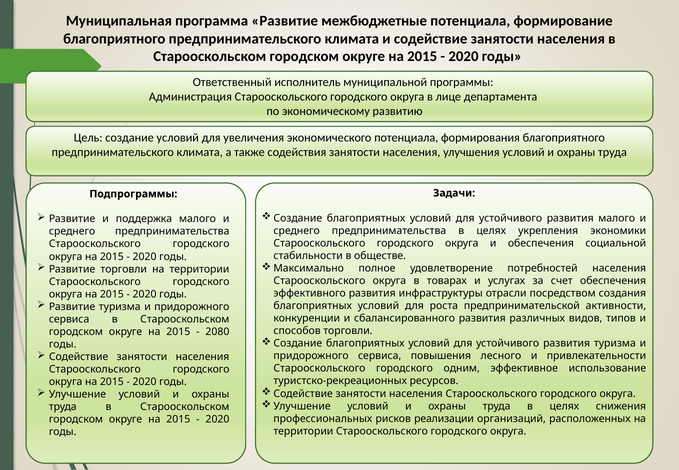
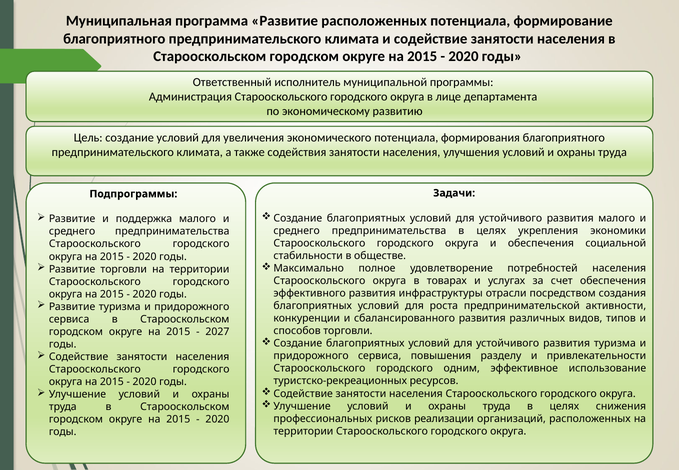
Развитие межбюджетные: межбюджетные -> расположенных
2080: 2080 -> 2027
лесного: лесного -> разделу
